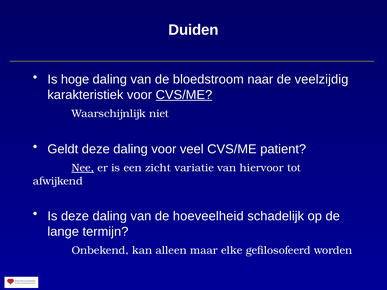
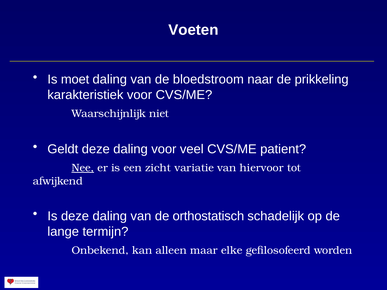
Duiden: Duiden -> Voeten
hoge: hoge -> moet
veelzijdig: veelzijdig -> prikkeling
CVS/ME at (184, 95) underline: present -> none
hoeveelheid: hoeveelheid -> orthostatisch
